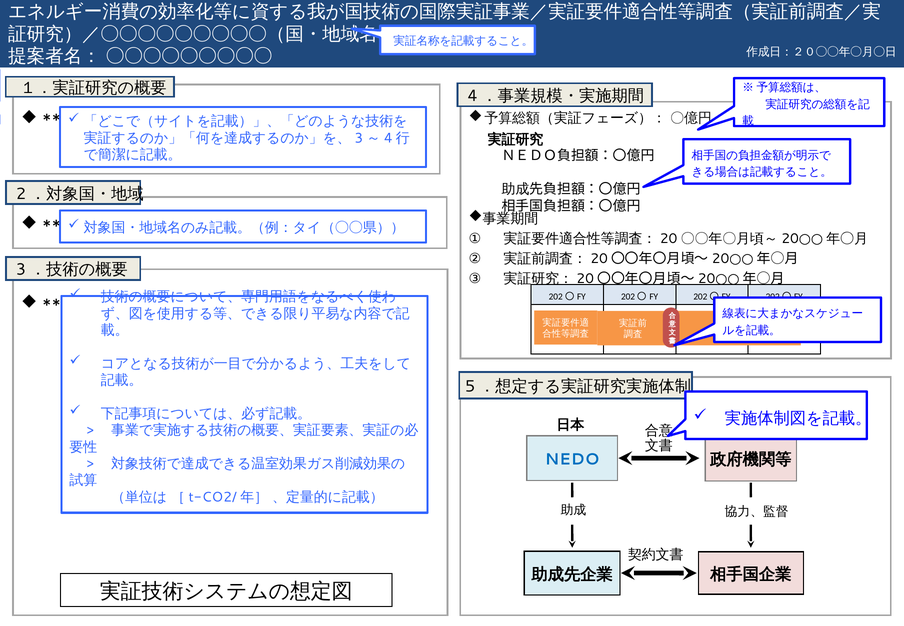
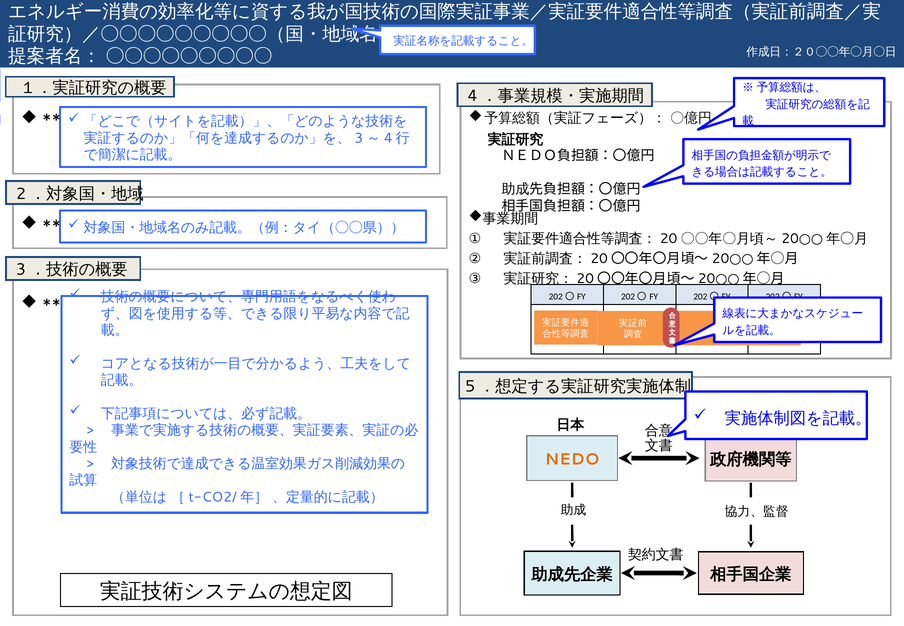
NEDO colour: blue -> orange
